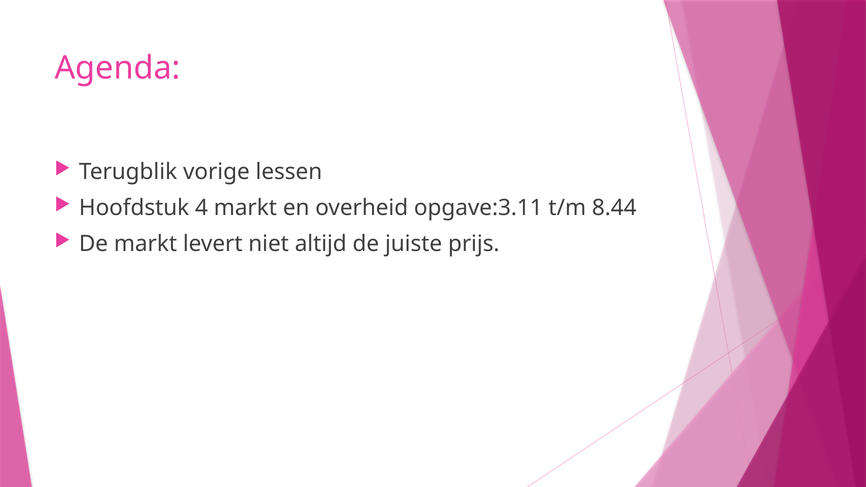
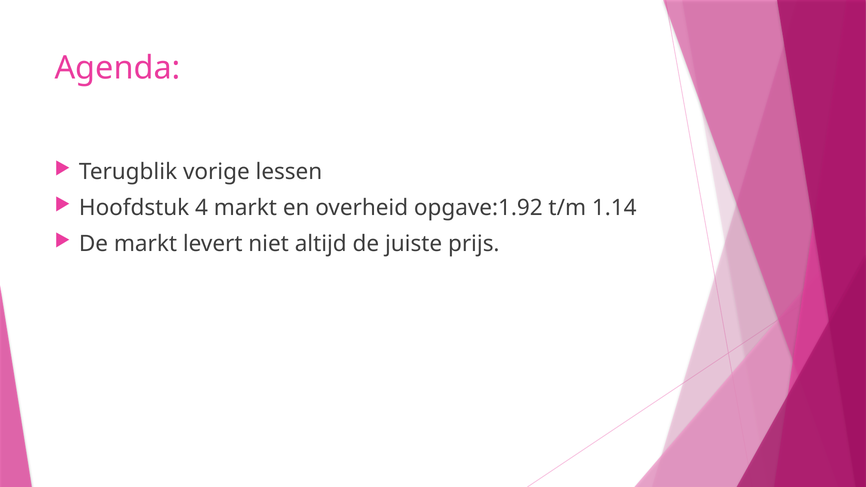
opgave:3.11: opgave:3.11 -> opgave:1.92
8.44: 8.44 -> 1.14
